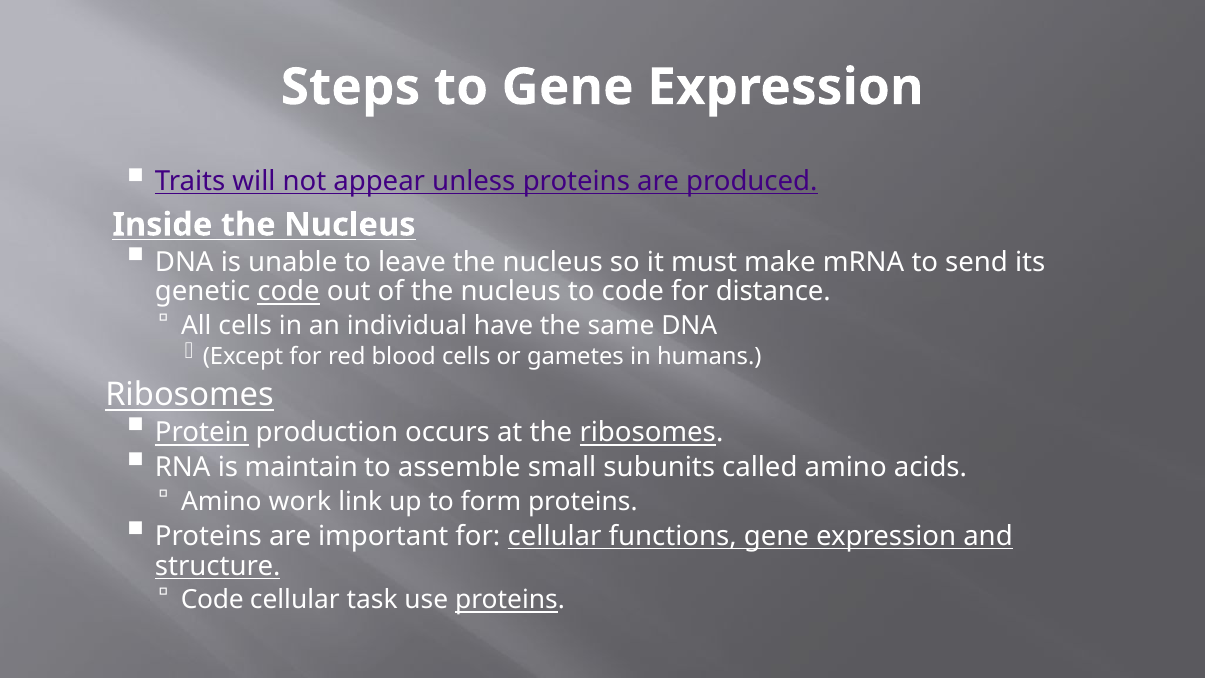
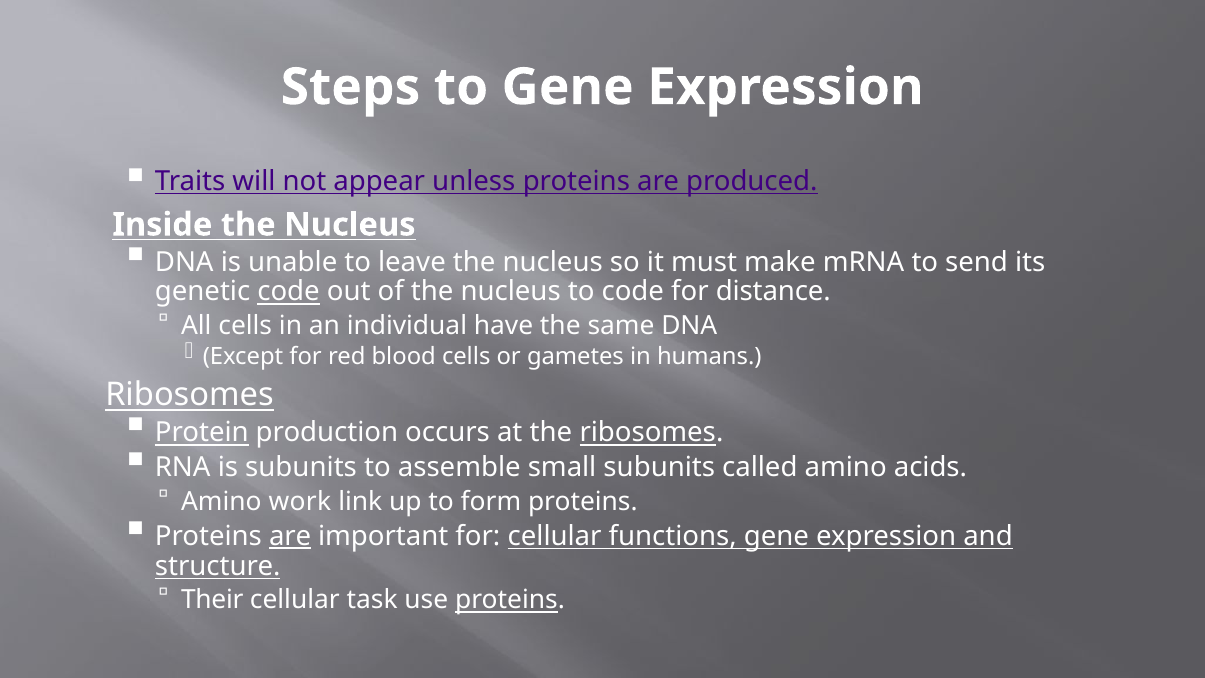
is maintain: maintain -> subunits
are at (290, 536) underline: none -> present
Code at (212, 600): Code -> Their
